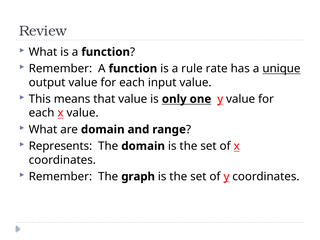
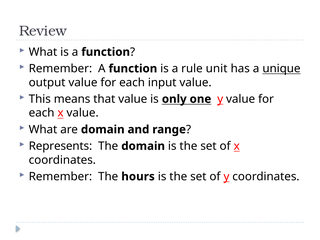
rate: rate -> unit
graph: graph -> hours
